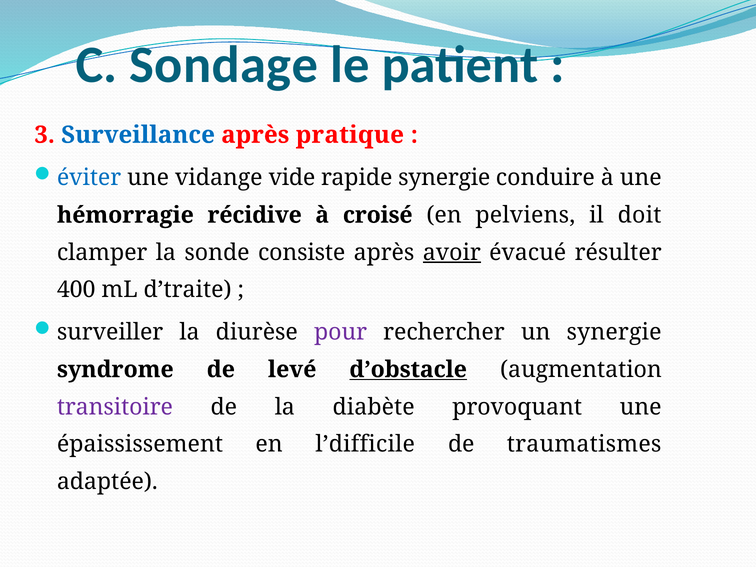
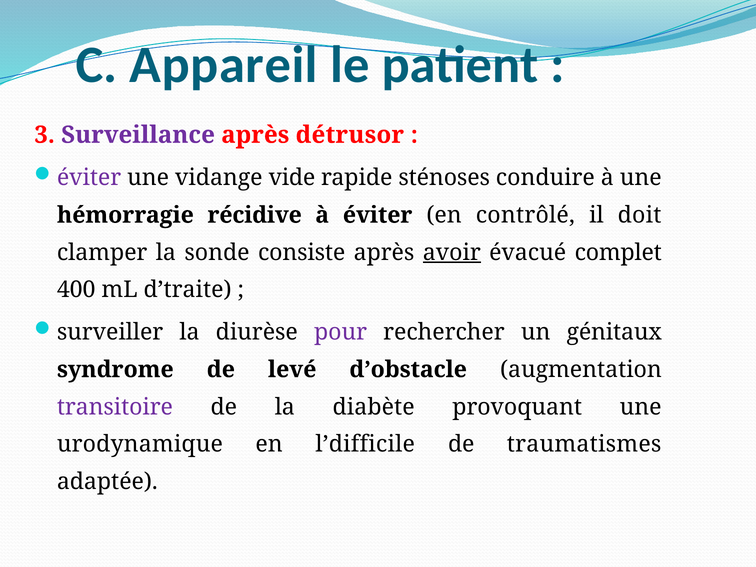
Sondage: Sondage -> Appareil
Surveillance colour: blue -> purple
pratique: pratique -> détrusor
éviter at (89, 178) colour: blue -> purple
rapide synergie: synergie -> sténoses
à croisé: croisé -> éviter
pelviens: pelviens -> contrôlé
résulter: résulter -> complet
un synergie: synergie -> génitaux
d’obstacle underline: present -> none
épaississement: épaississement -> urodynamique
